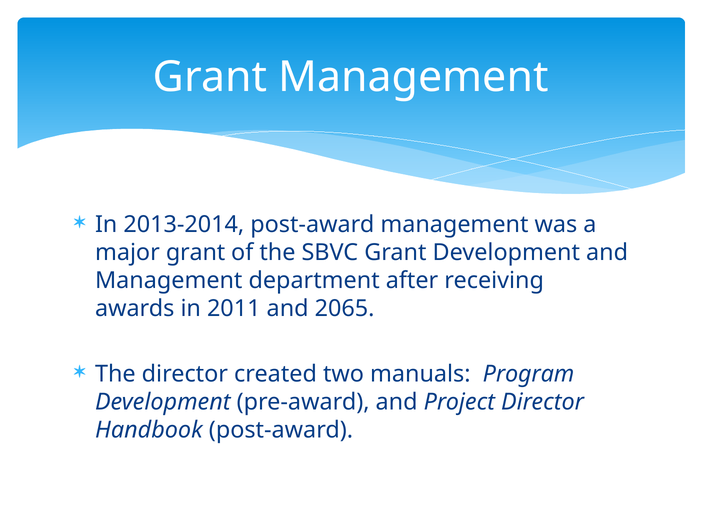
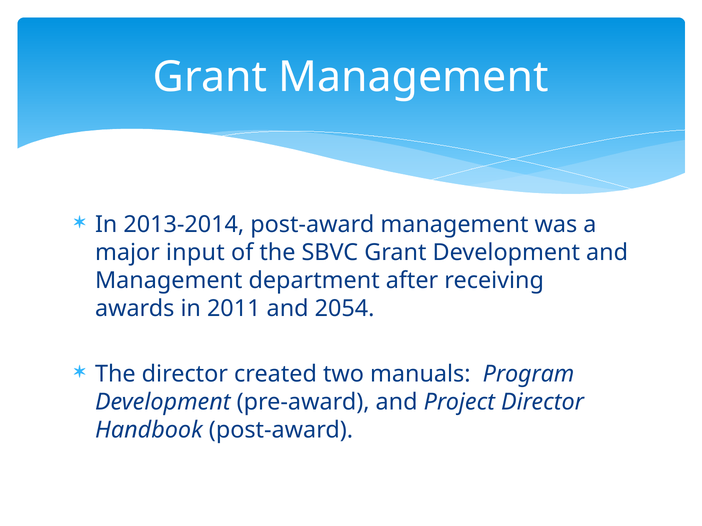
major grant: grant -> input
2065: 2065 -> 2054
